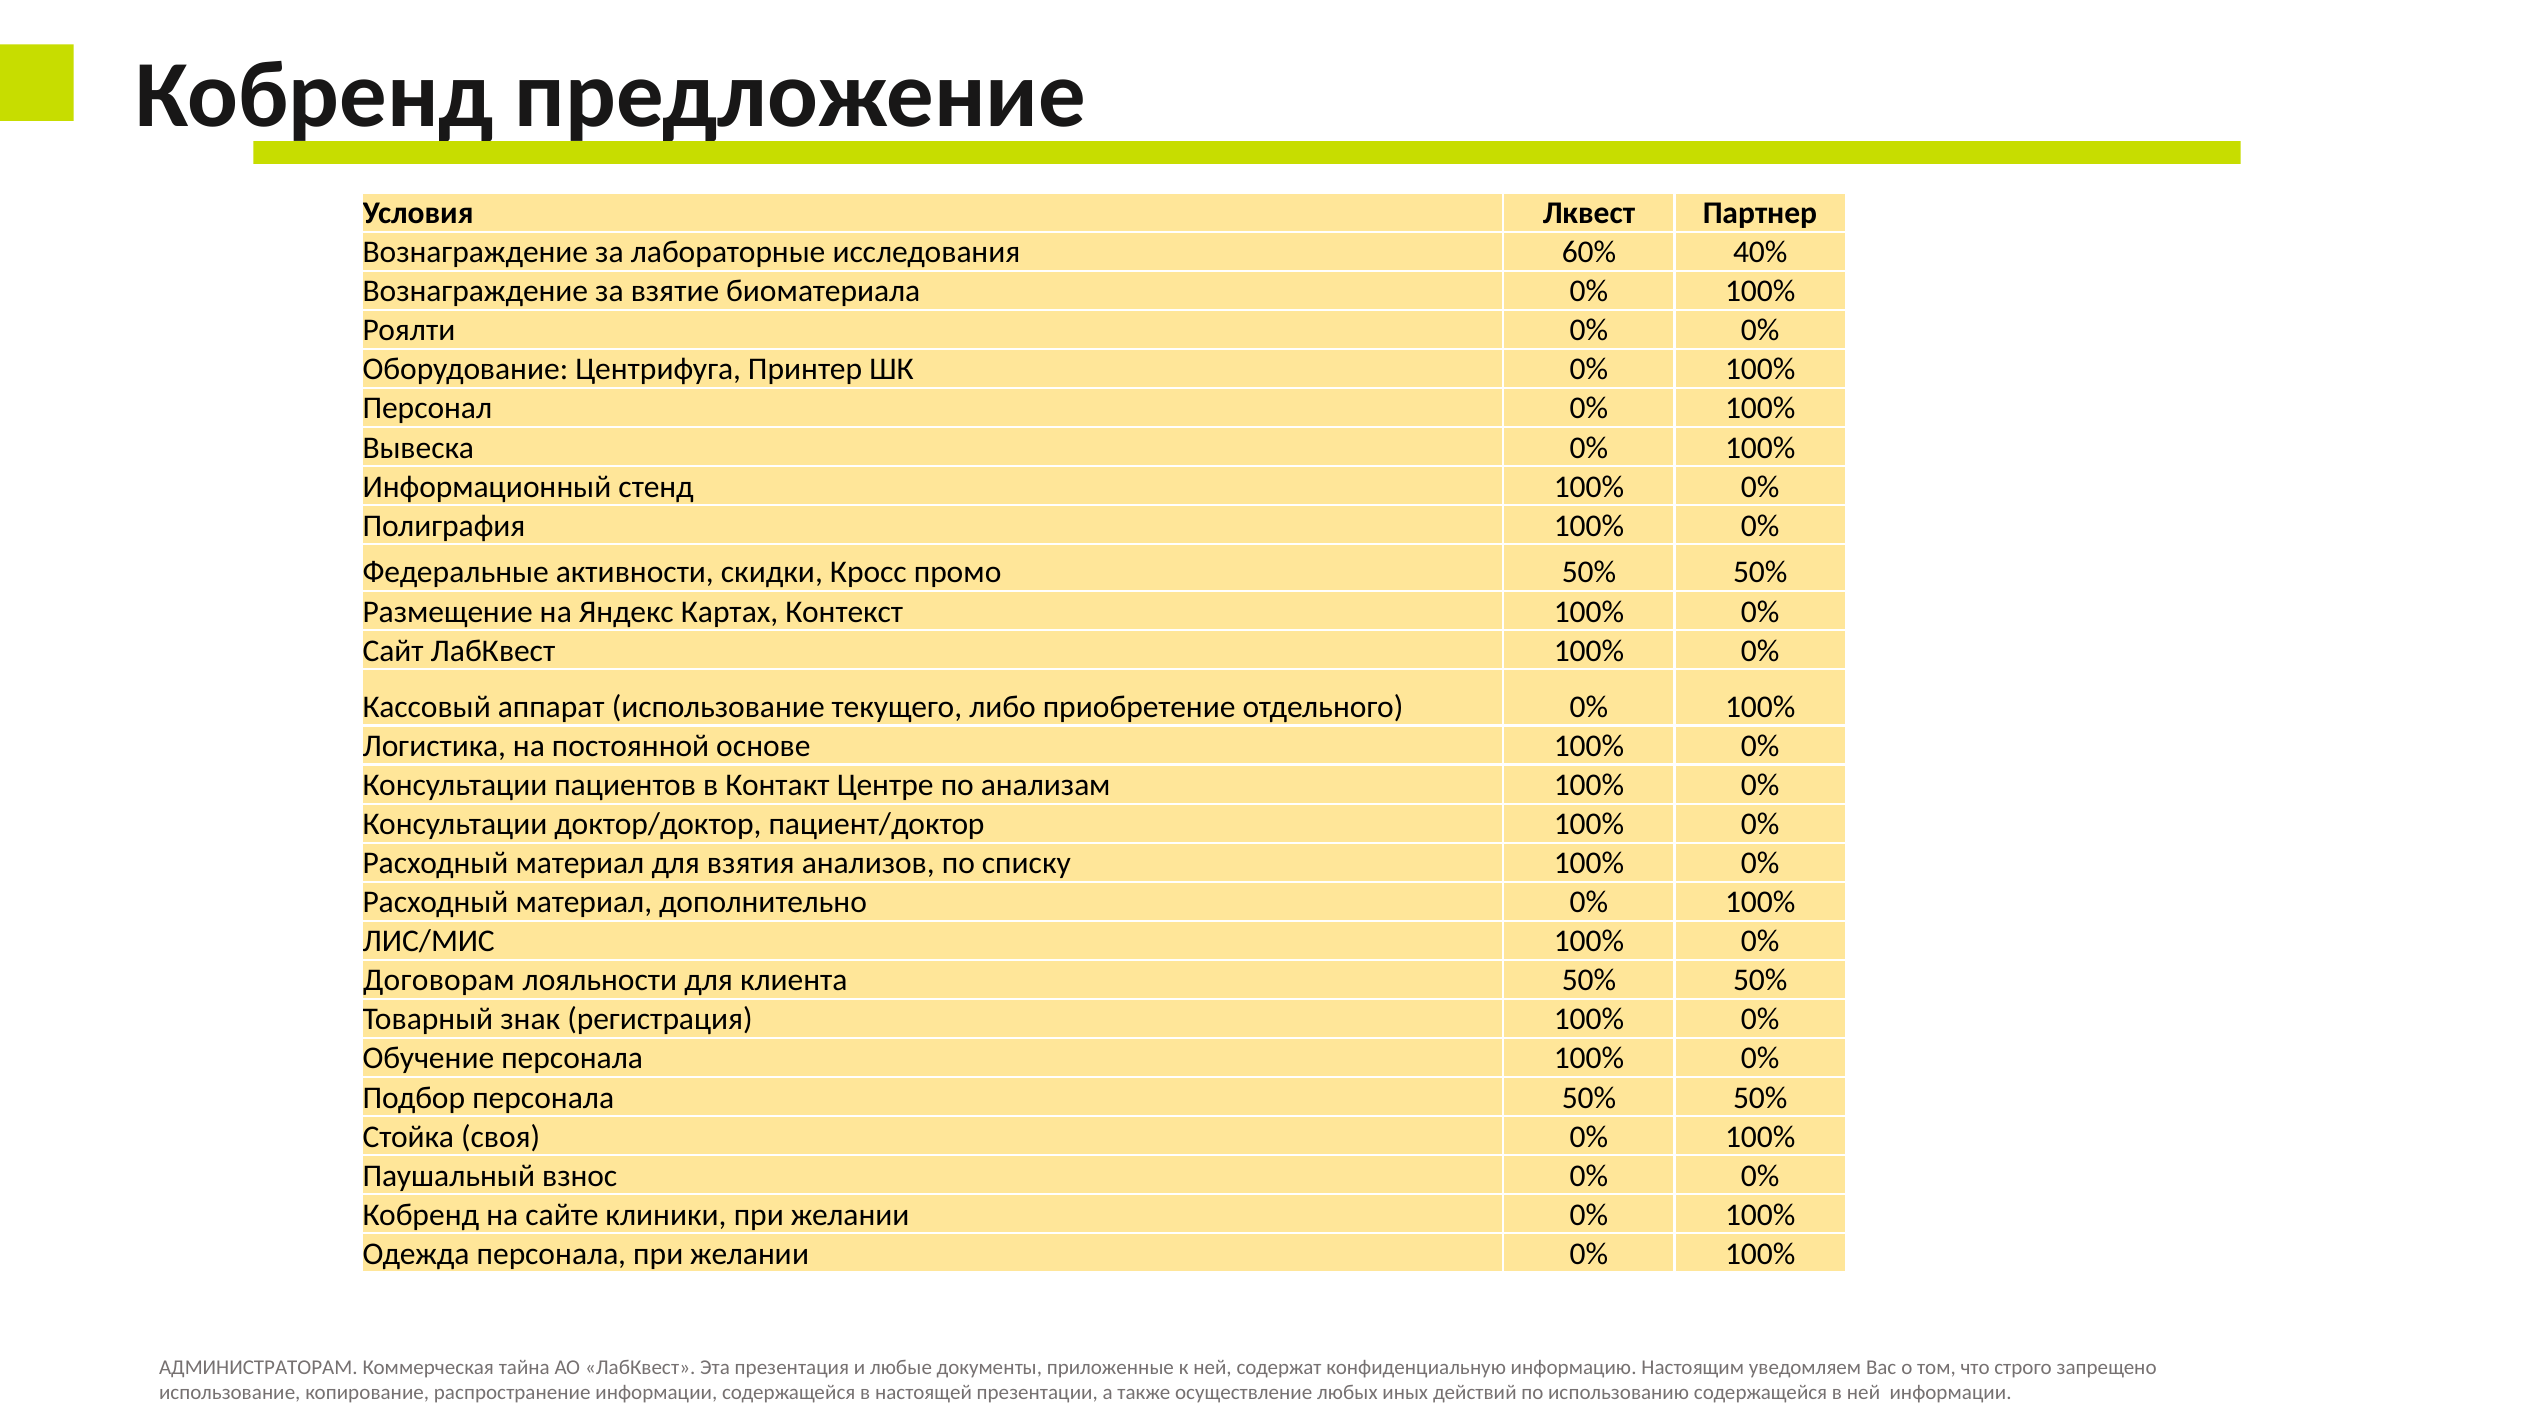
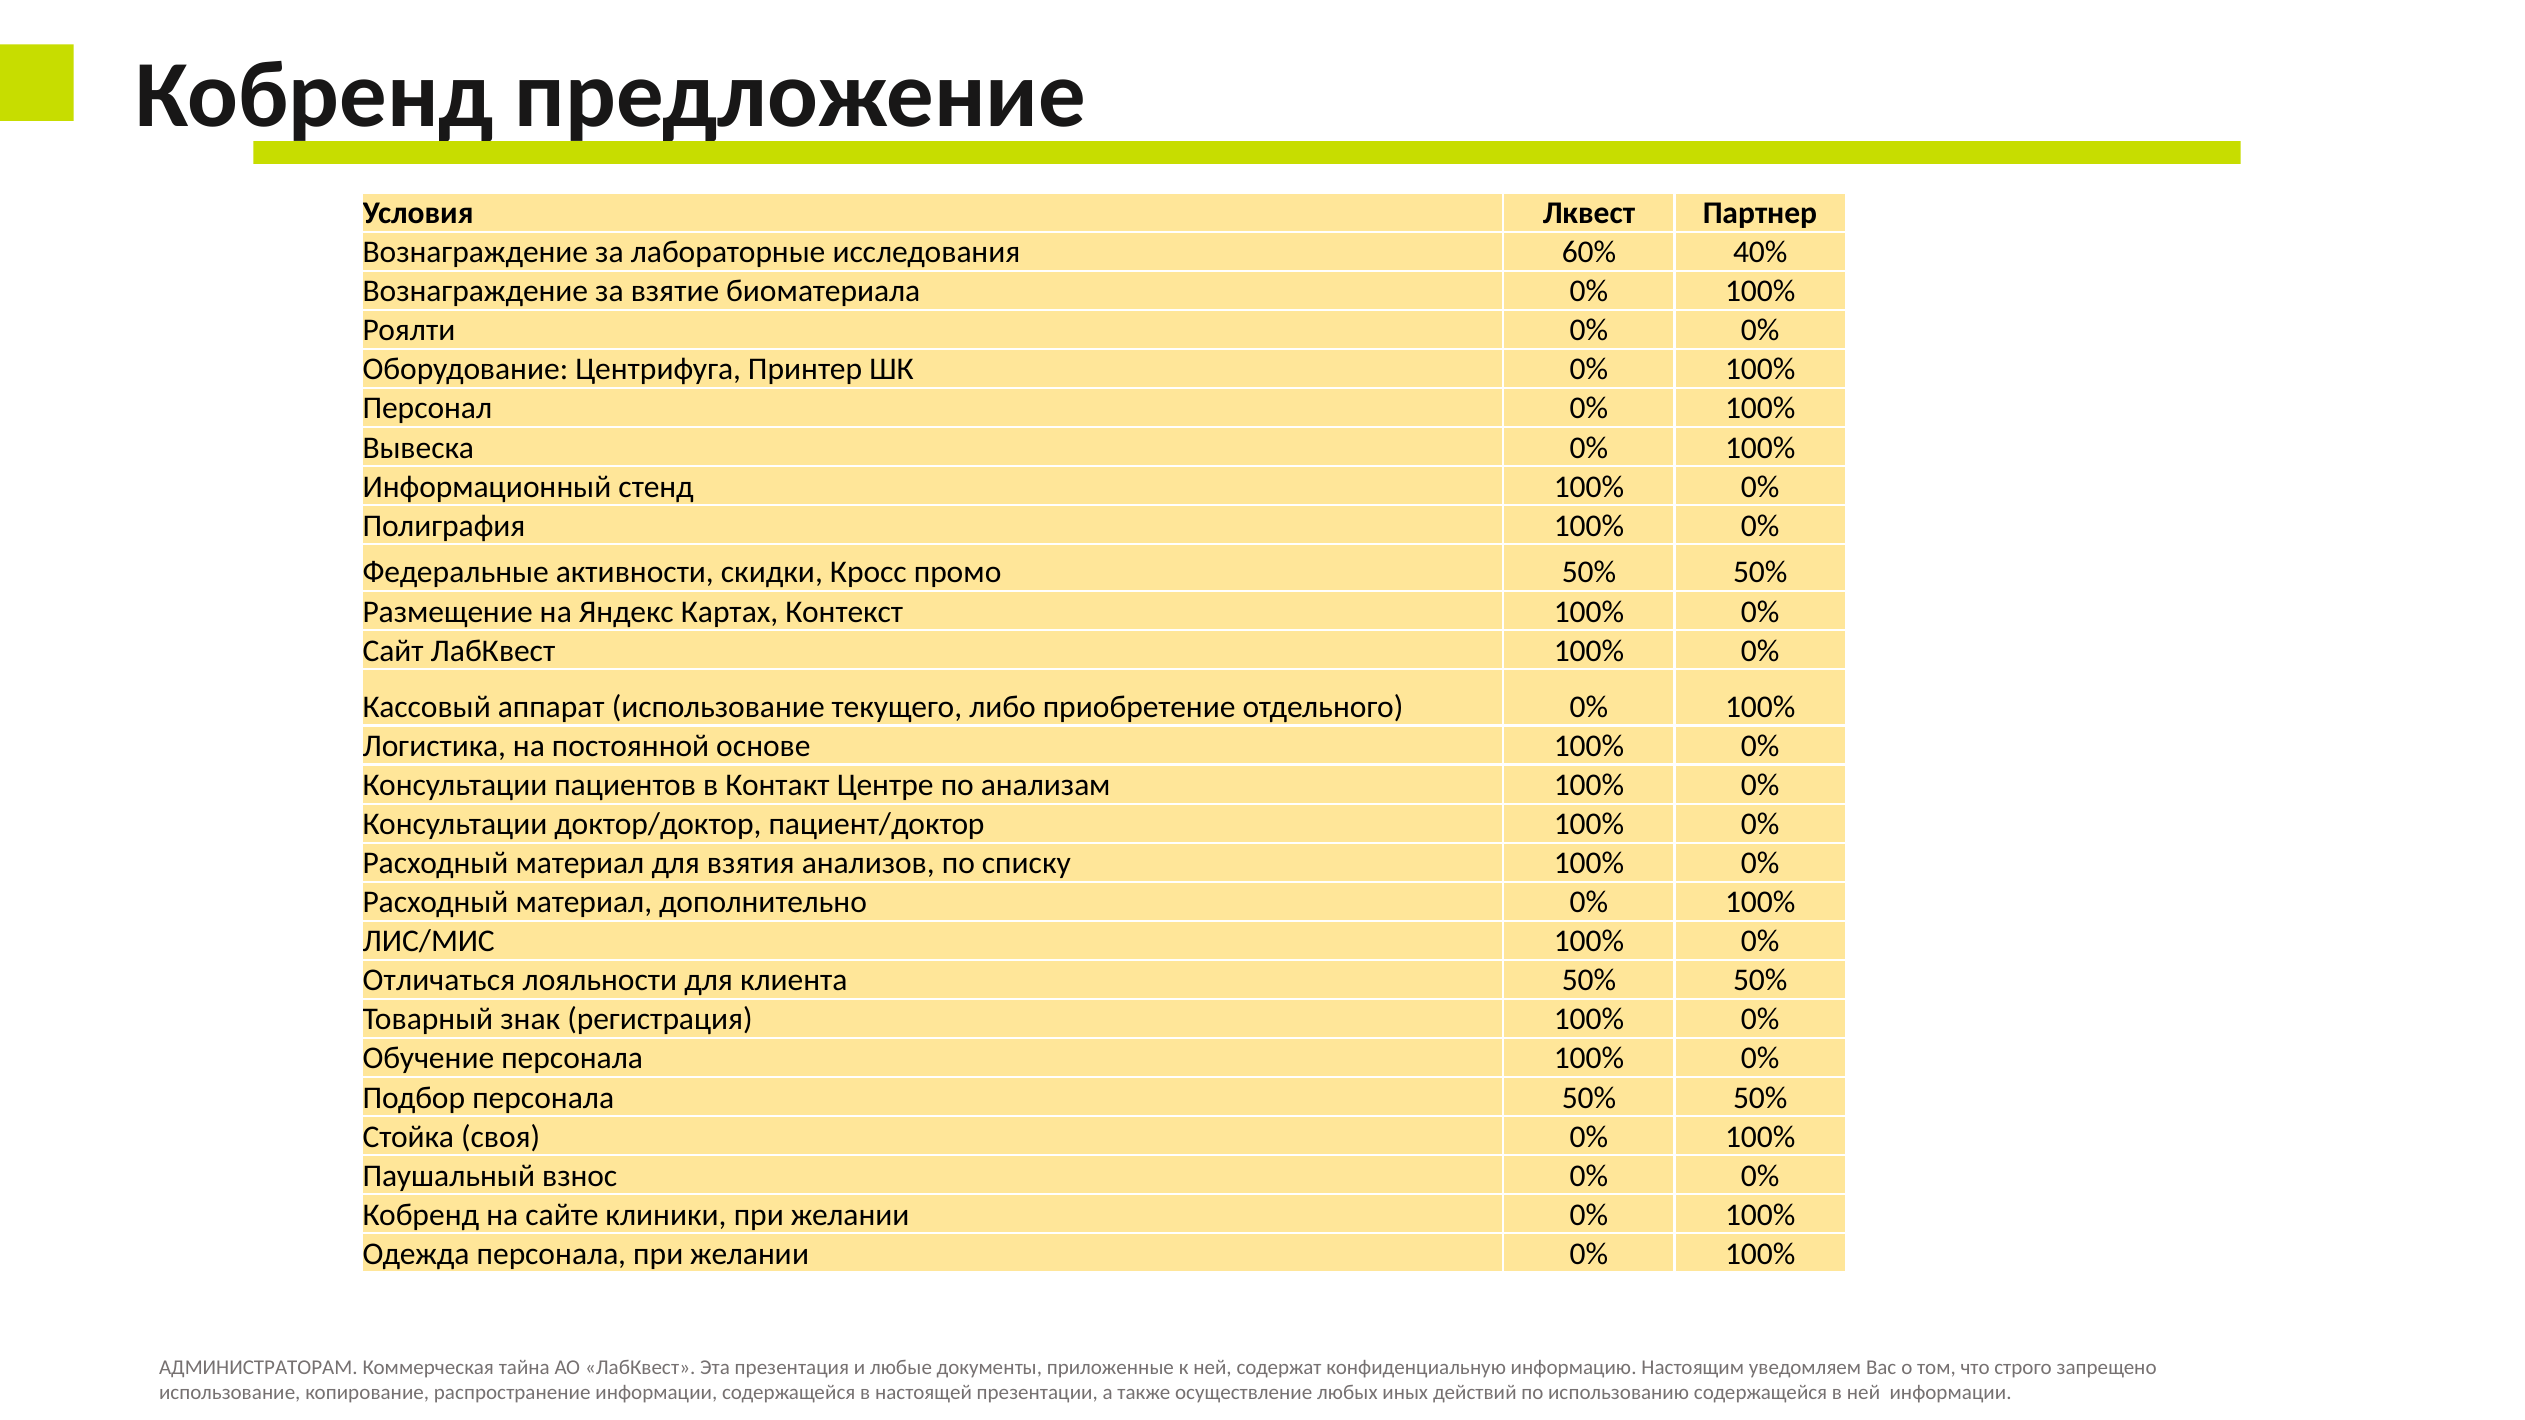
Договорам: Договорам -> Отличаться
